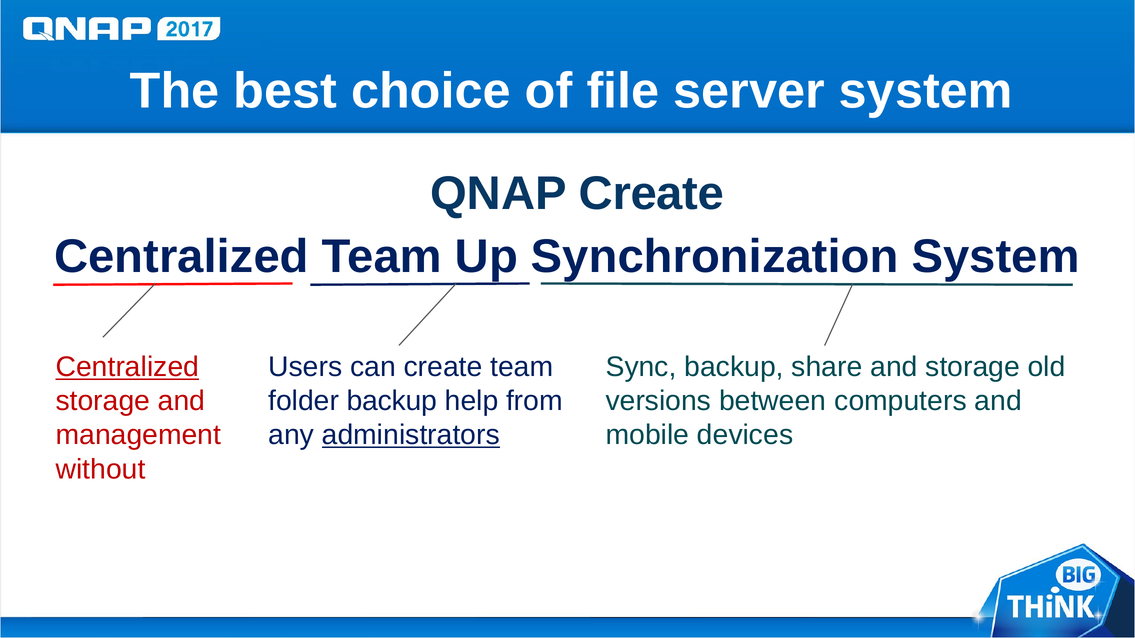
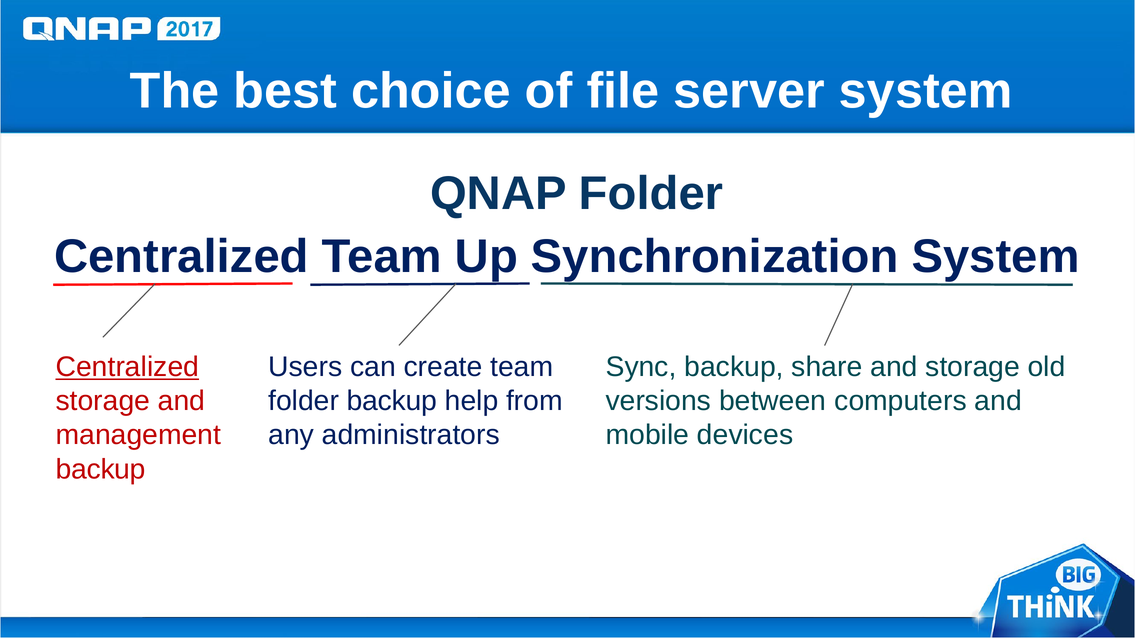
QNAP Create: Create -> Folder
administrators underline: present -> none
without at (101, 469): without -> backup
